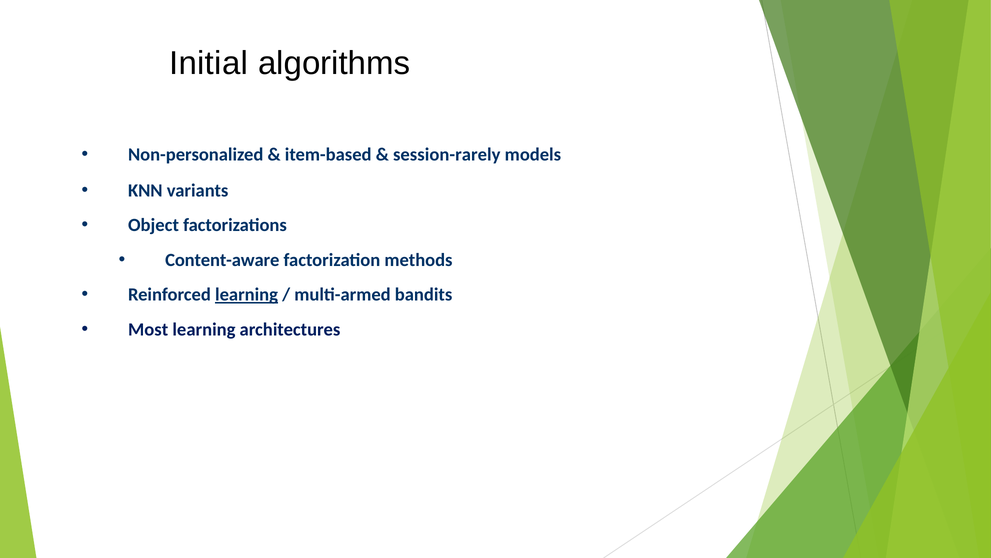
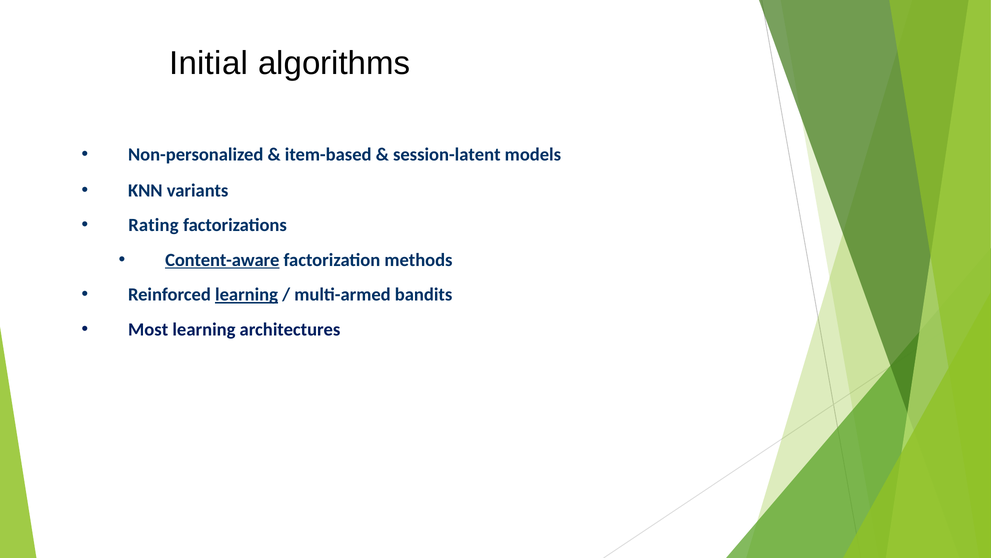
session-rarely: session-rarely -> session-latent
Object: Object -> Rating
Content-aware underline: none -> present
